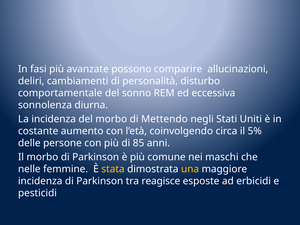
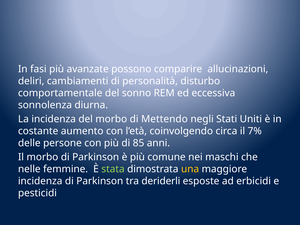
5%: 5% -> 7%
stata colour: yellow -> light green
reagisce: reagisce -> deriderli
